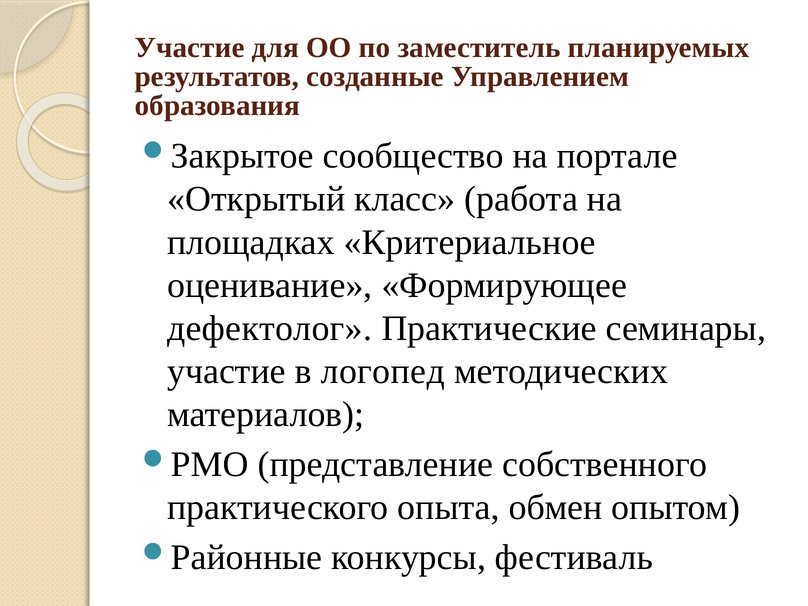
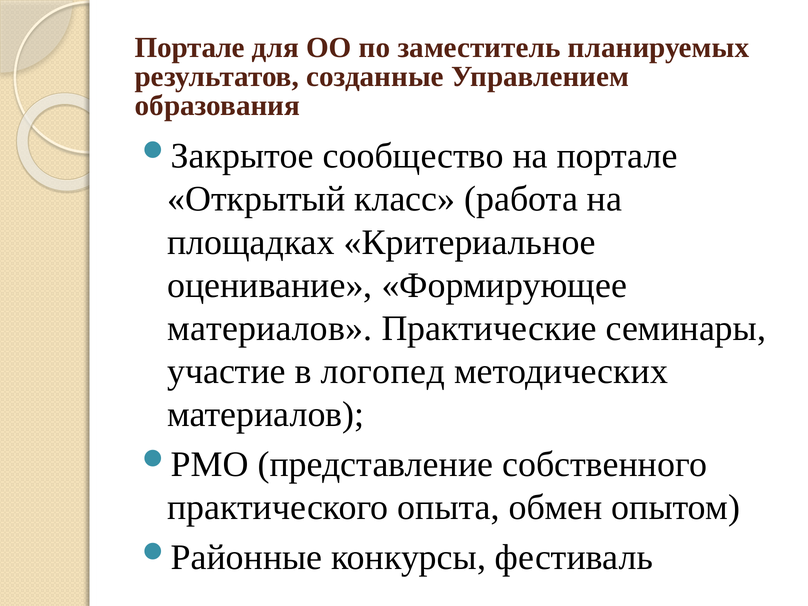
Участие at (190, 48): Участие -> Портале
дефектолог at (270, 328): дефектолог -> материалов
